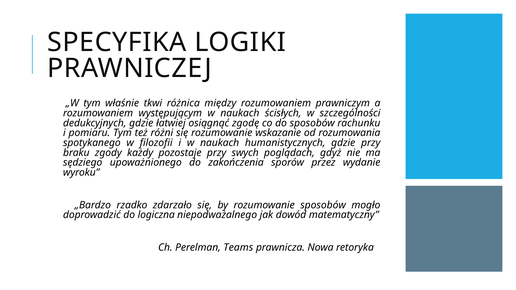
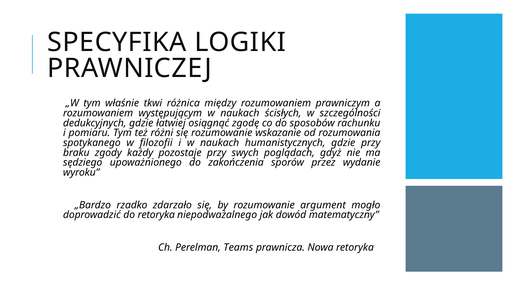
rozumowanie sposobów: sposobów -> argument
do logiczna: logiczna -> retoryka
